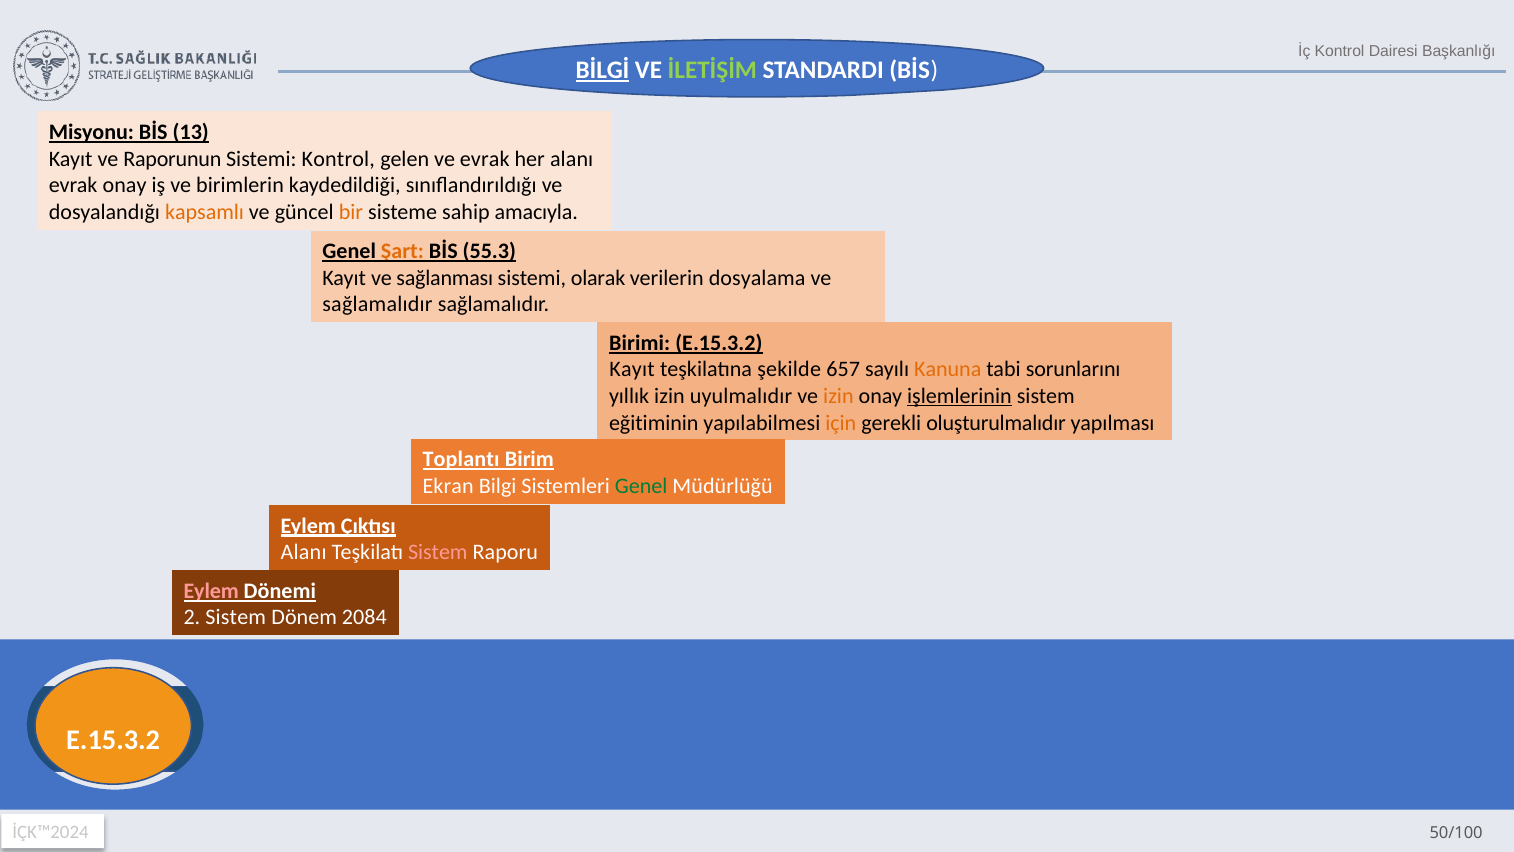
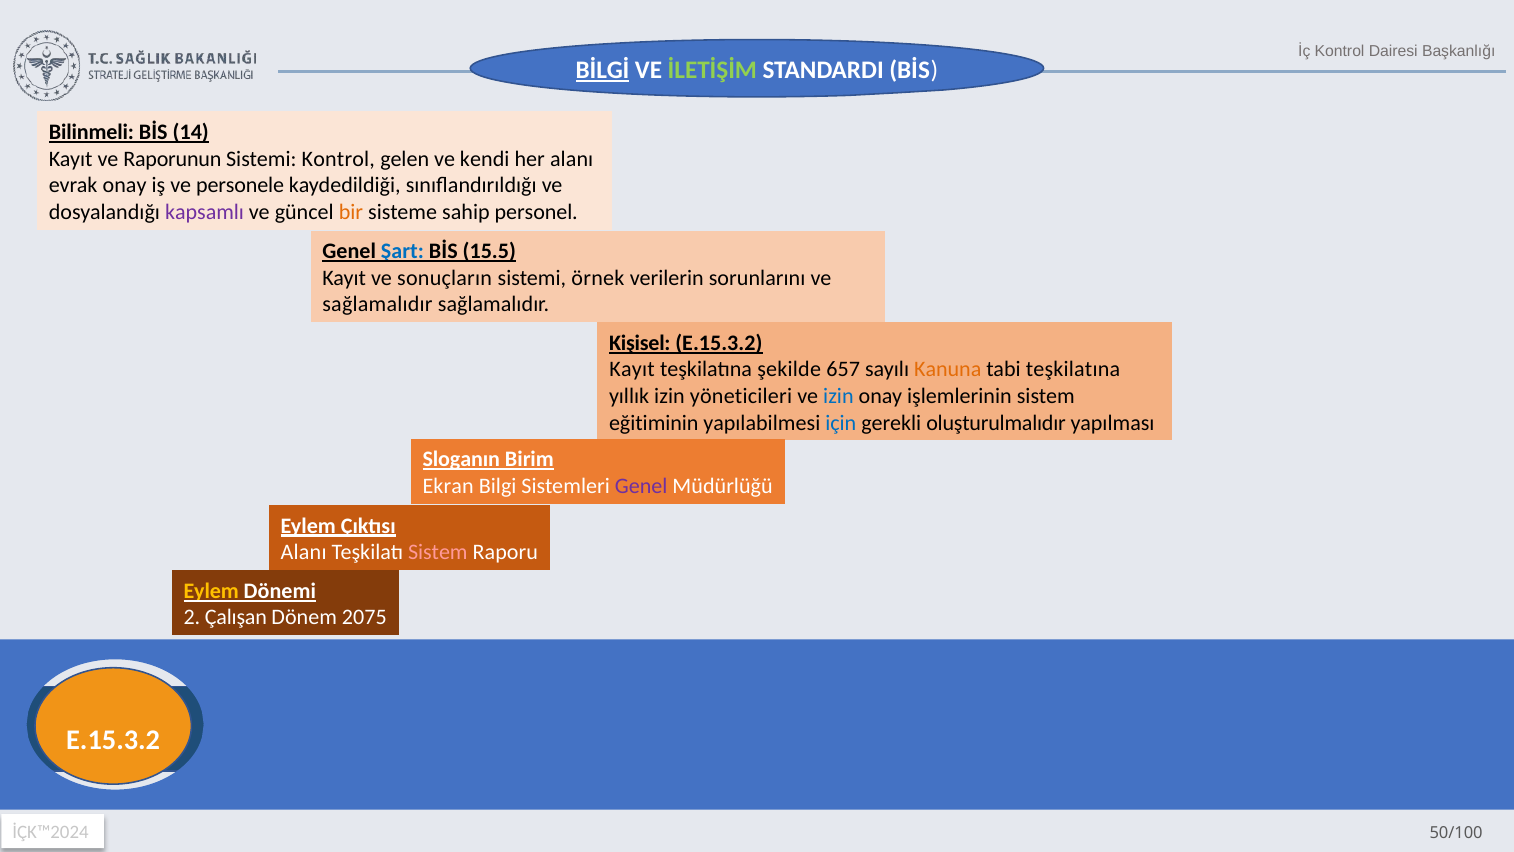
Misyonu: Misyonu -> Bilinmeli
13: 13 -> 14
ve evrak: evrak -> kendi
birimlerin: birimlerin -> personele
kapsamlı colour: orange -> purple
amacıyla: amacıyla -> personel
Şart colour: orange -> blue
55.3: 55.3 -> 15.5
sağlanması: sağlanması -> sonuçların
olarak: olarak -> örnek
dosyalama: dosyalama -> sorunlarını
Birimi: Birimi -> Kişisel
tabi sorunlarını: sorunlarını -> teşkilatına
uyulmalıdır: uyulmalıdır -> yöneticileri
izin at (838, 396) colour: orange -> blue
işlemlerinin underline: present -> none
için colour: orange -> blue
Toplantı: Toplantı -> Sloganın
Genel at (641, 486) colour: green -> purple
Eylem at (211, 591) colour: pink -> yellow
2 Sistem: Sistem -> Çalışan
2084: 2084 -> 2075
